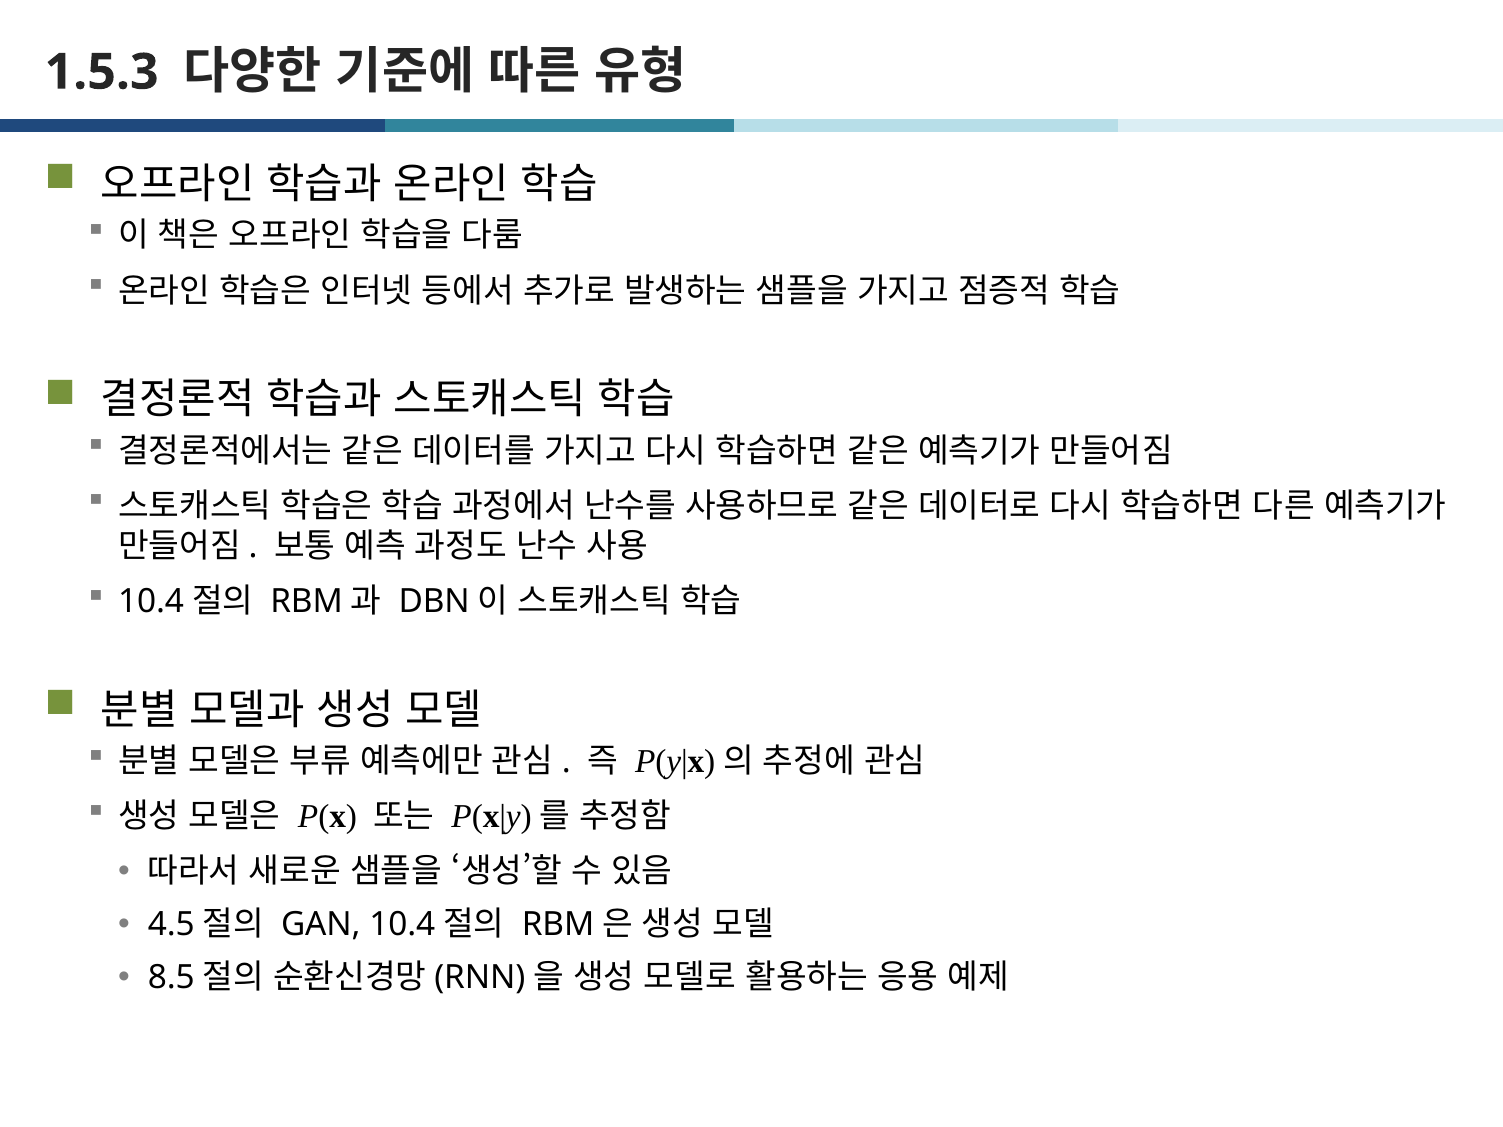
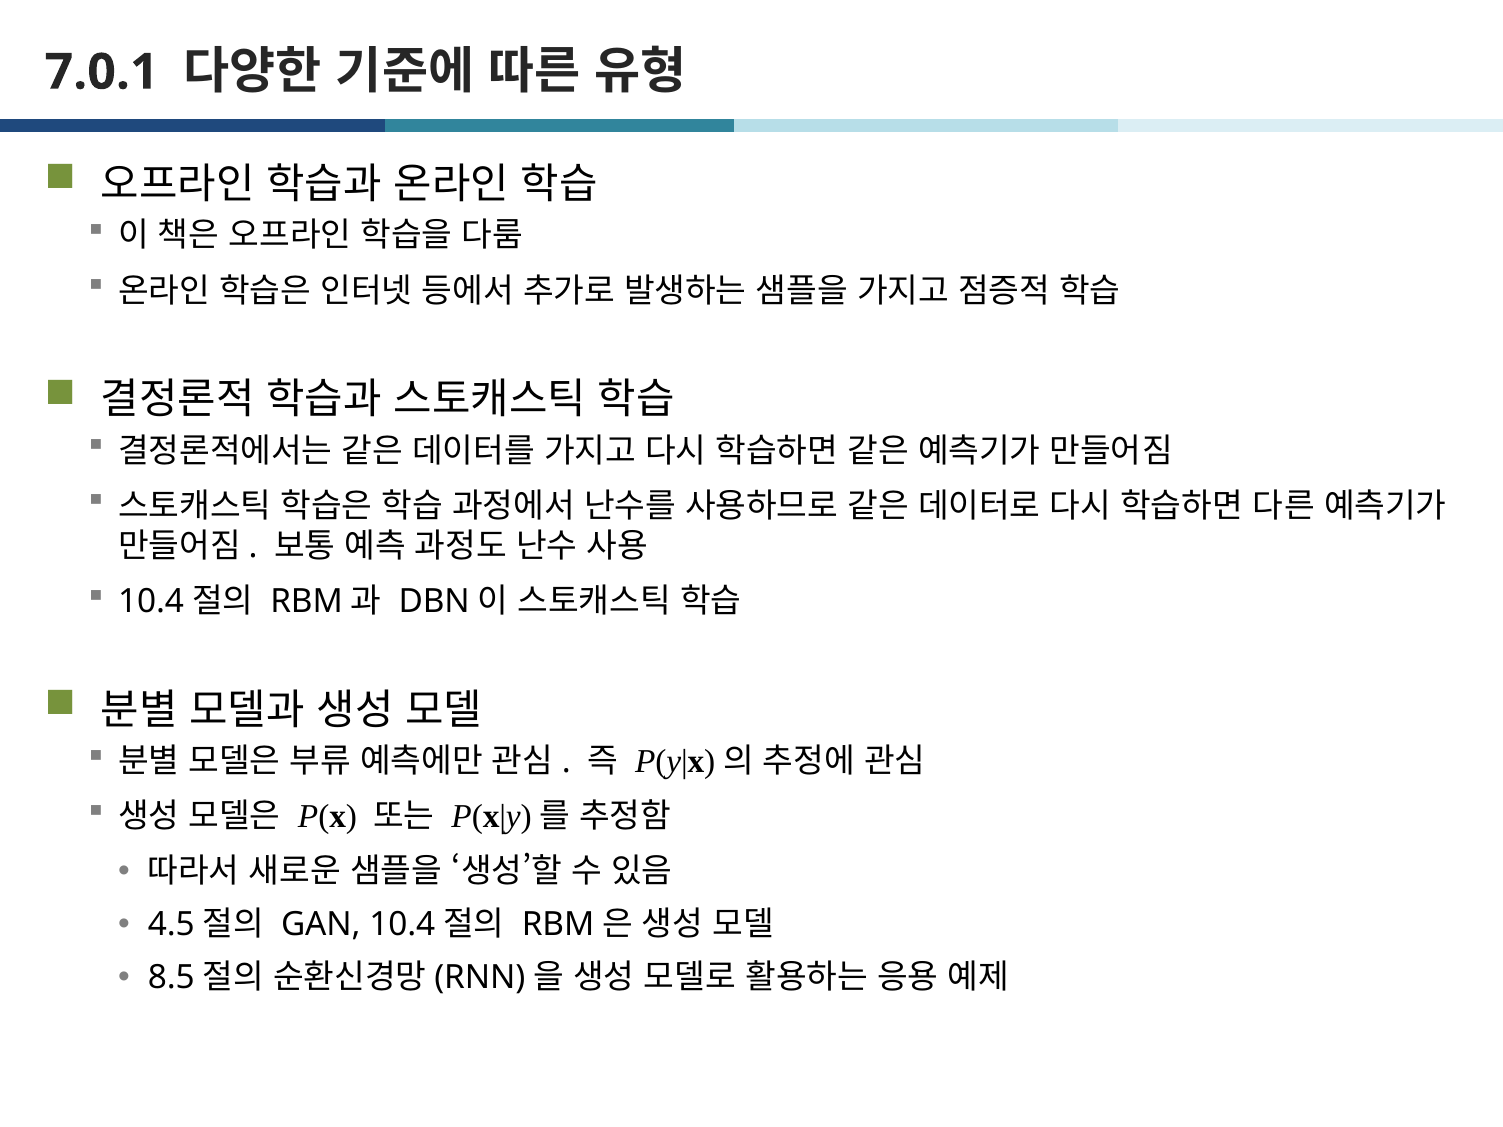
1.5.3: 1.5.3 -> 7.0.1
